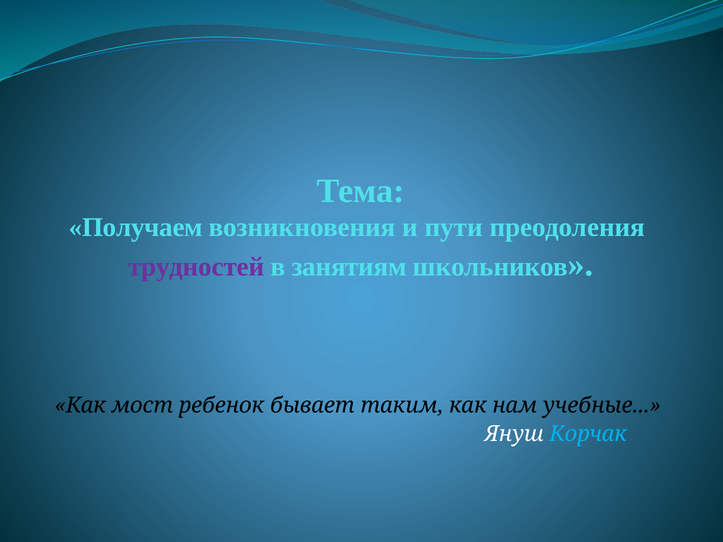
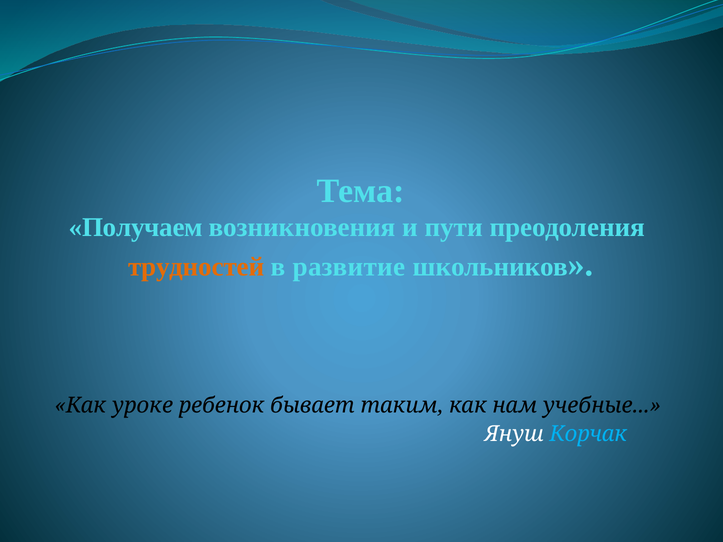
трудностей colour: purple -> orange
занятиям: занятиям -> развитие
мост: мост -> уроке
